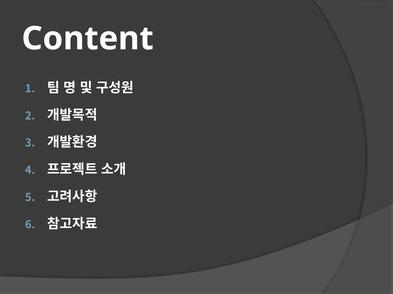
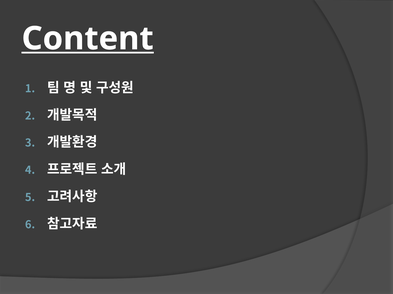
Content underline: none -> present
